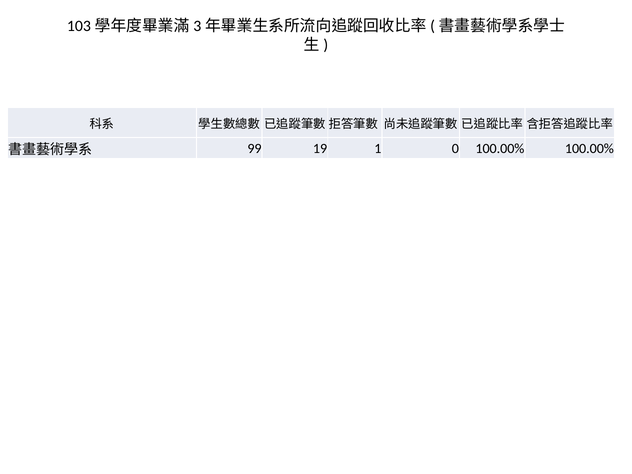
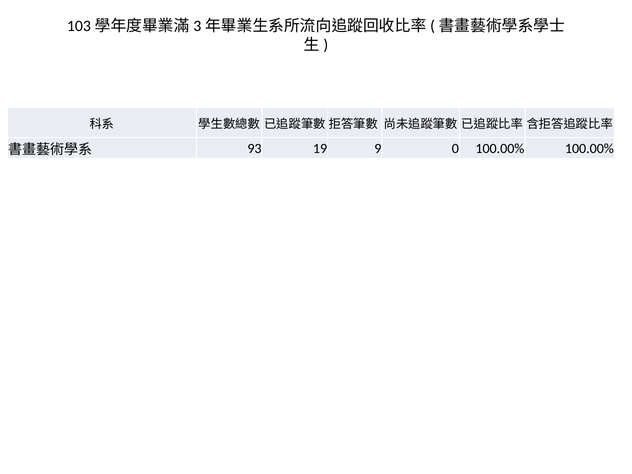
99: 99 -> 93
1: 1 -> 9
